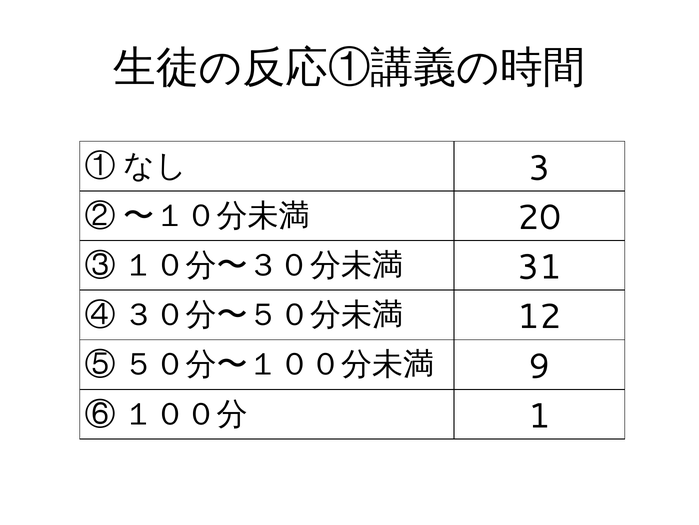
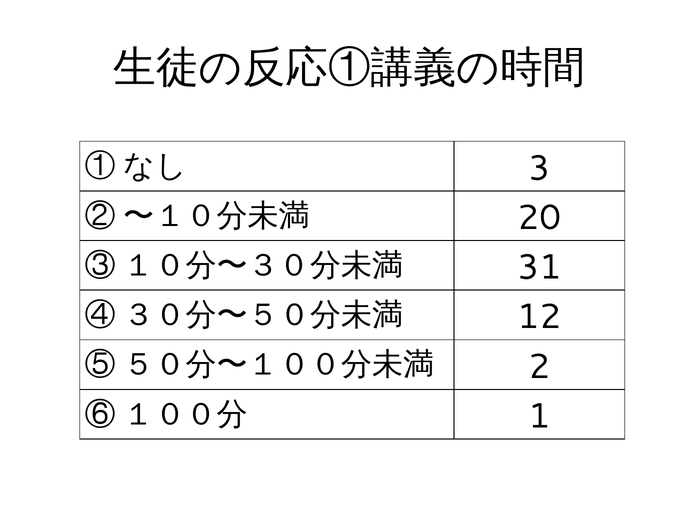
9: 9 -> 2
